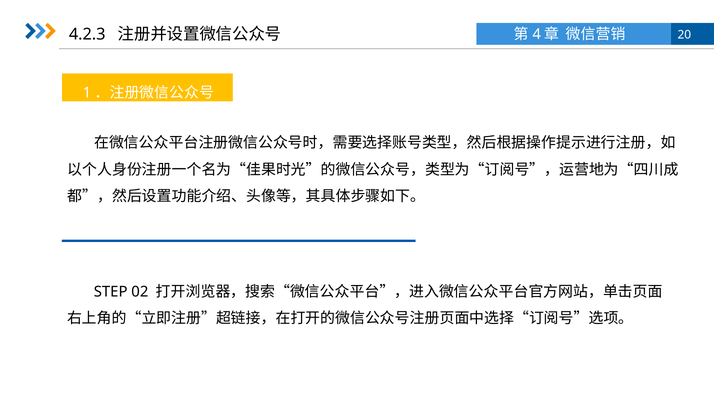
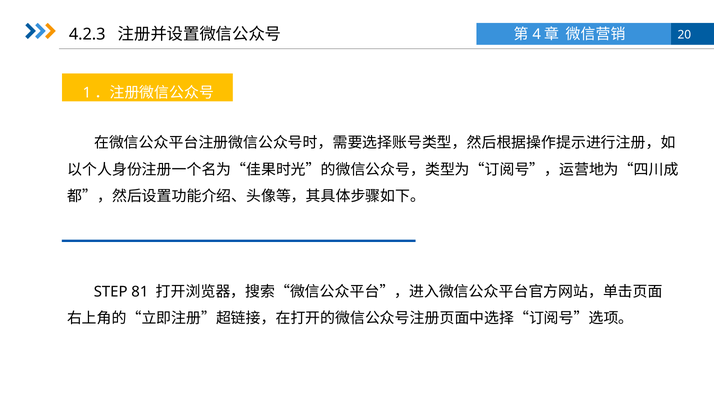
02: 02 -> 81
